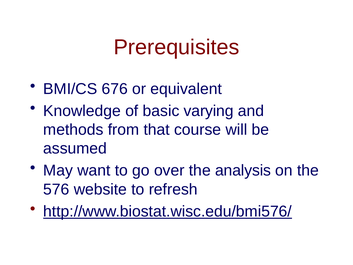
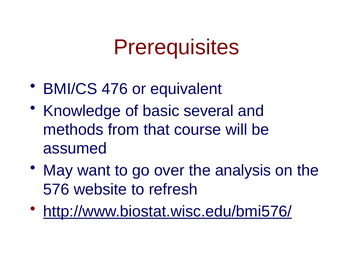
676: 676 -> 476
varying: varying -> several
